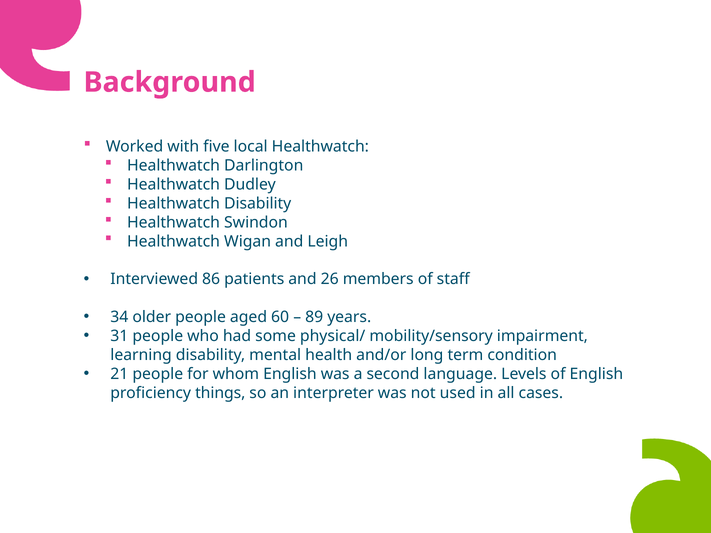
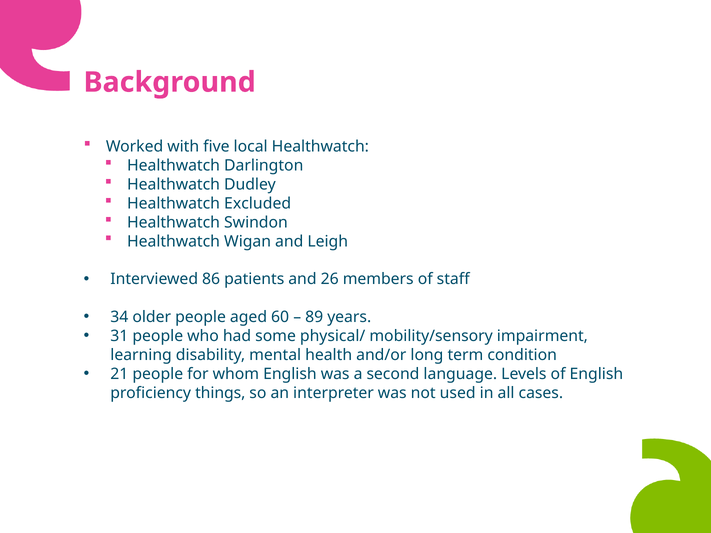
Healthwatch Disability: Disability -> Excluded
